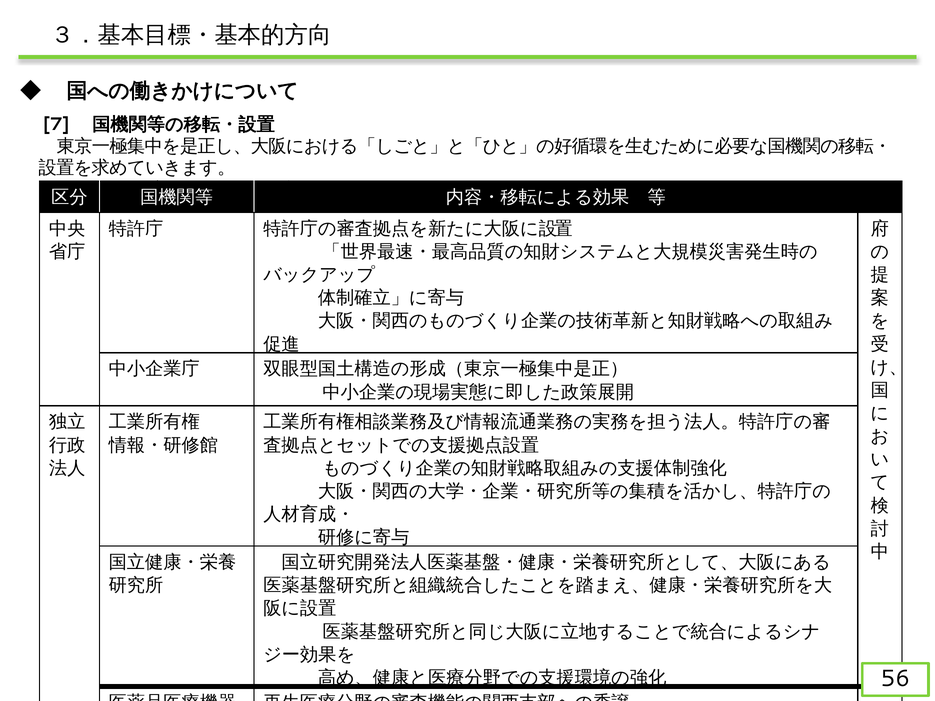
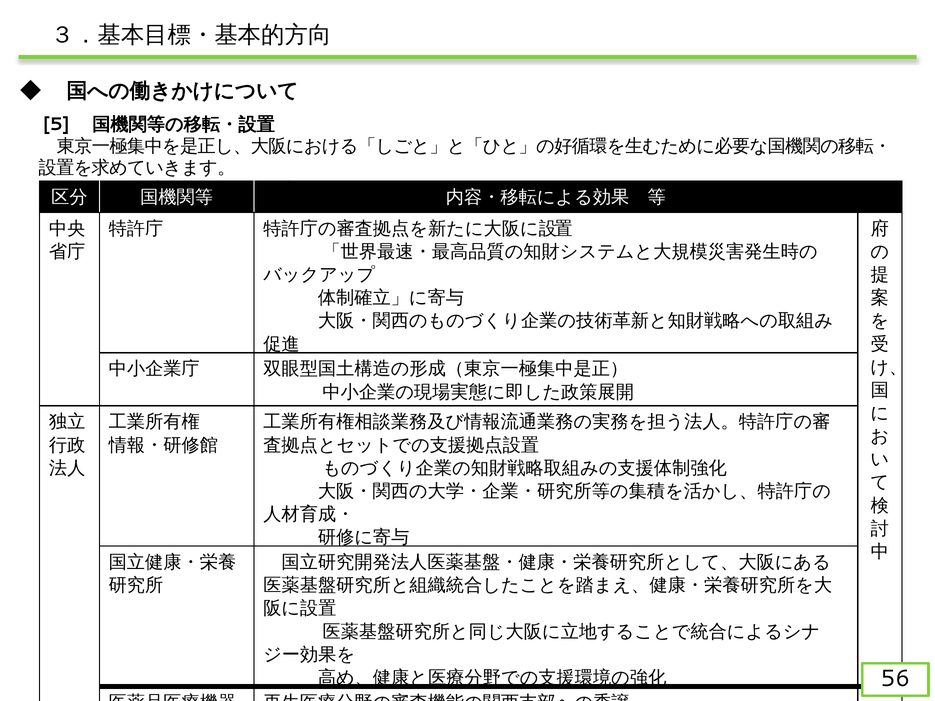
7: 7 -> 5
